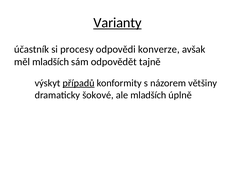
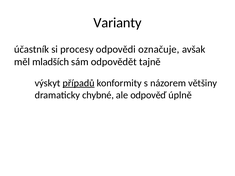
Varianty underline: present -> none
konverze: konverze -> označuje
šokové: šokové -> chybné
ale mladších: mladších -> odpověď
